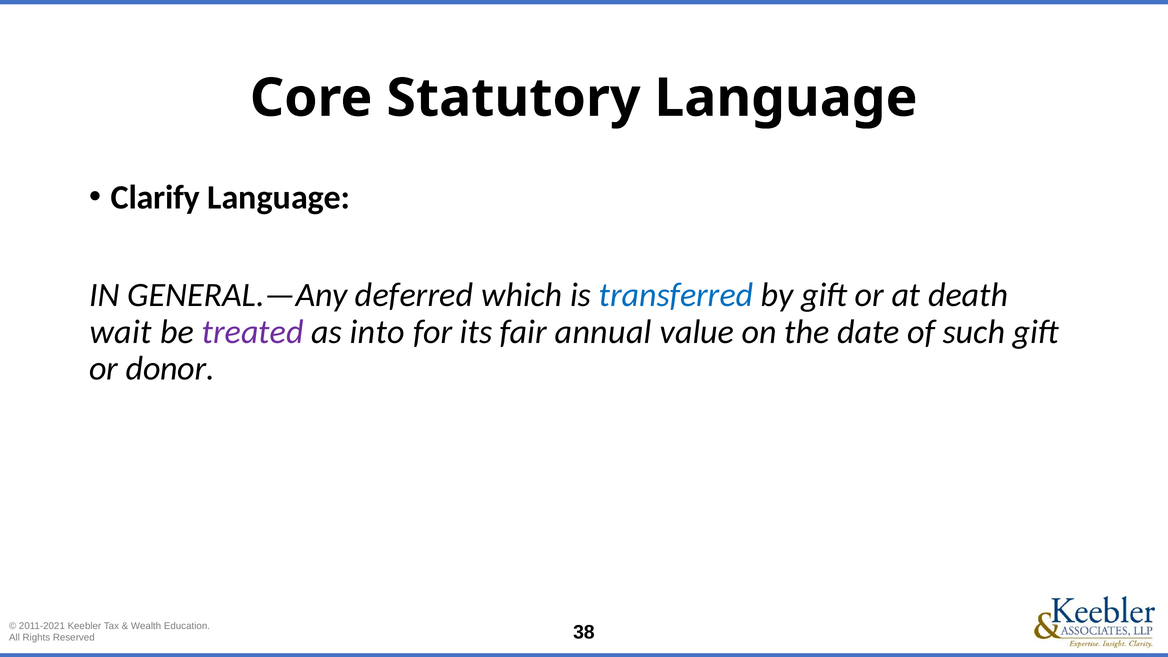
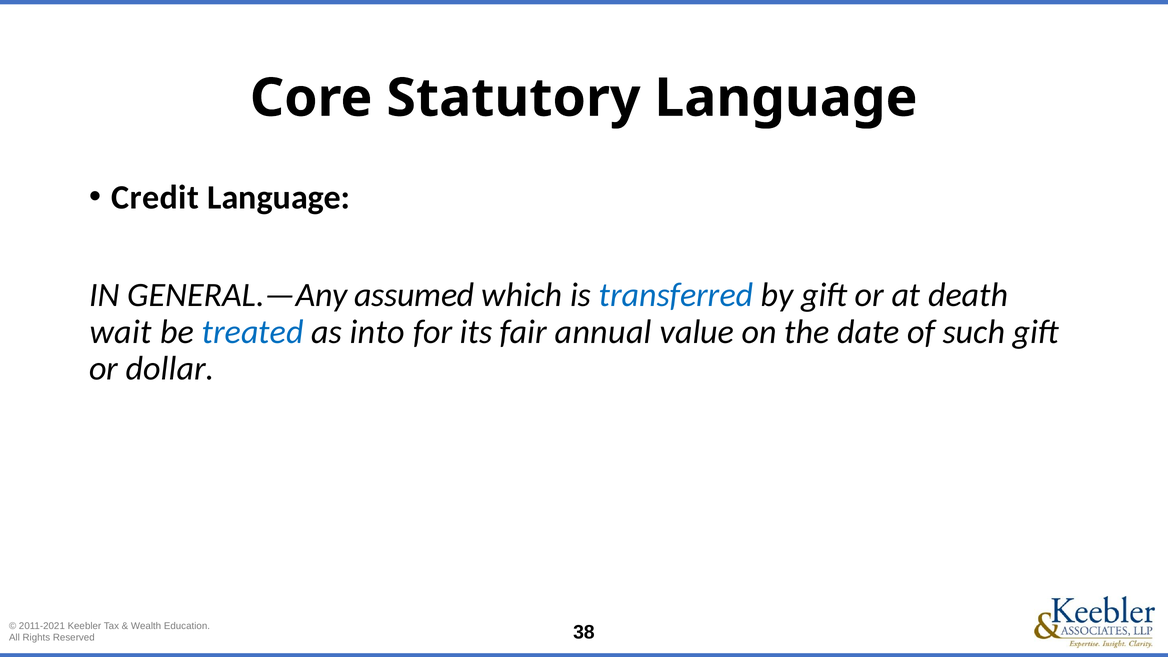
Clarify: Clarify -> Credit
deferred: deferred -> assumed
treated colour: purple -> blue
donor: donor -> dollar
